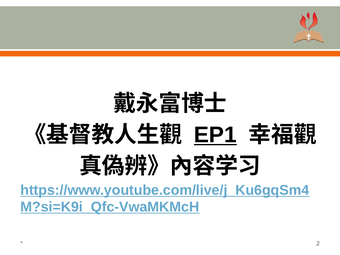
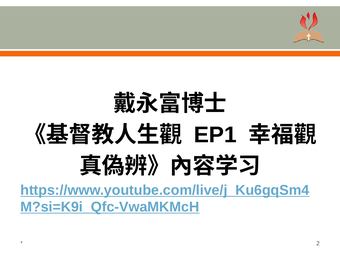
EP1 underline: present -> none
